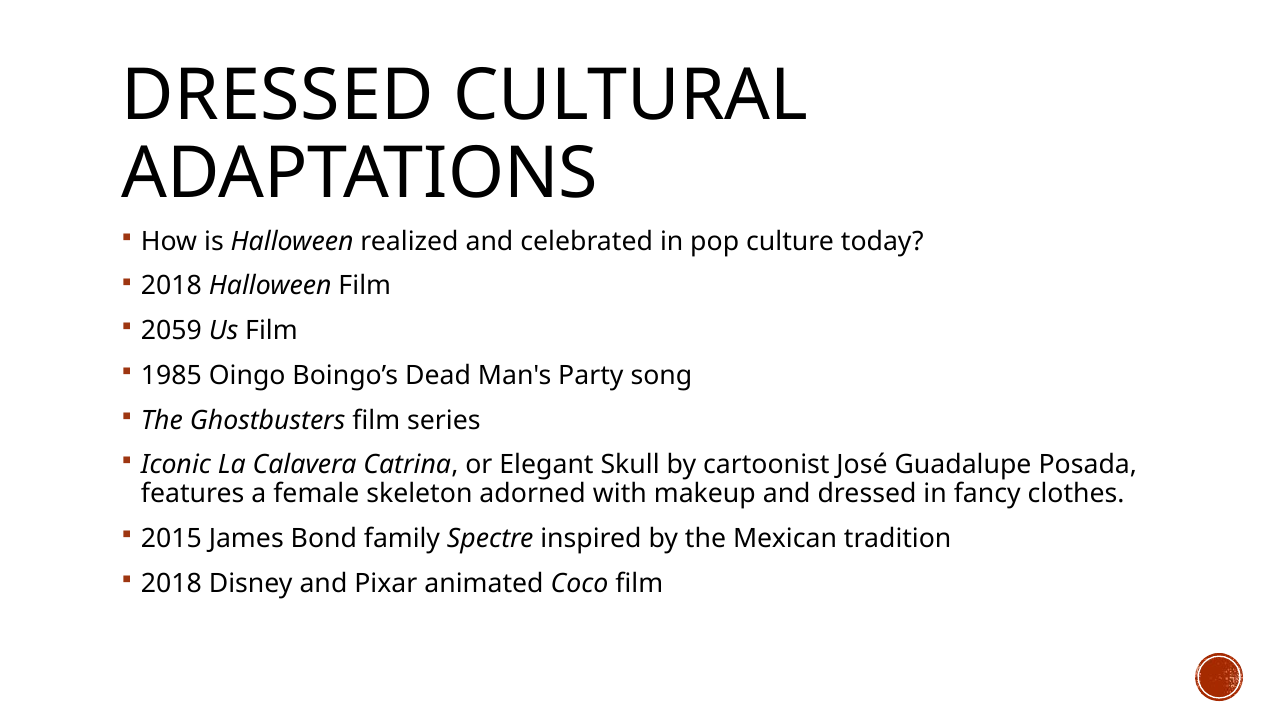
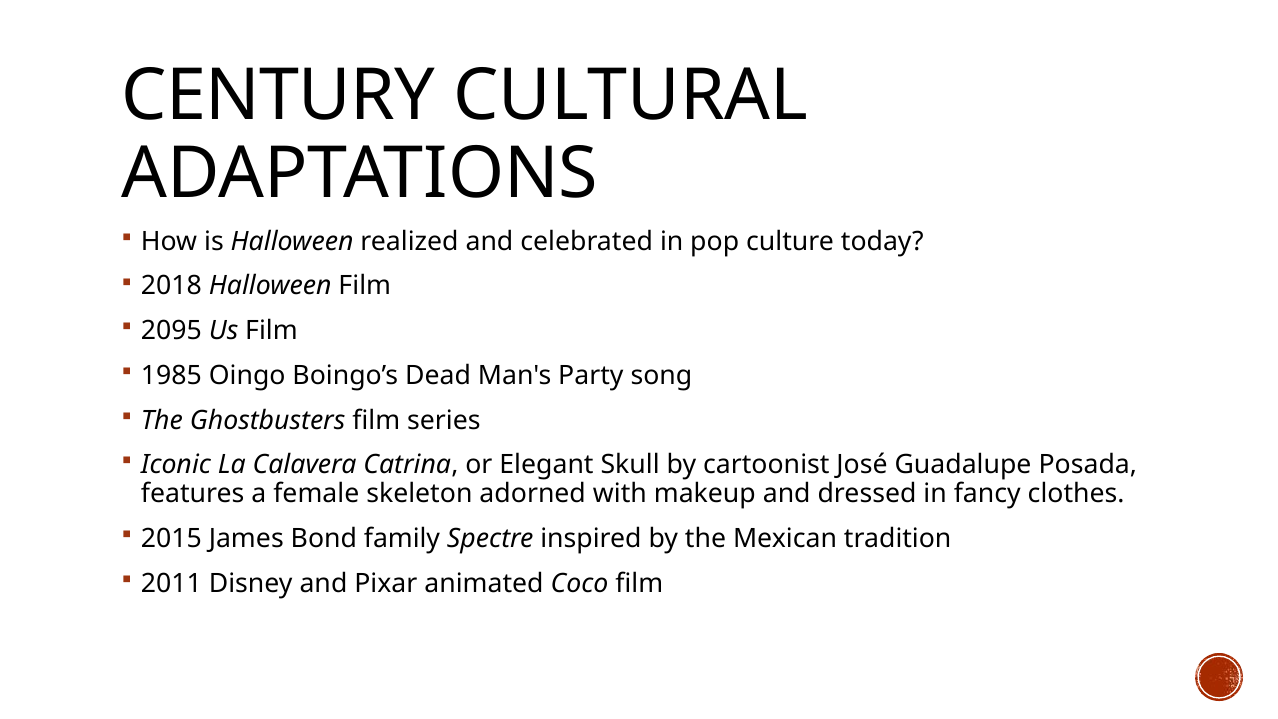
DRESSED at (278, 96): DRESSED -> CENTURY
2059: 2059 -> 2095
2018 at (171, 583): 2018 -> 2011
